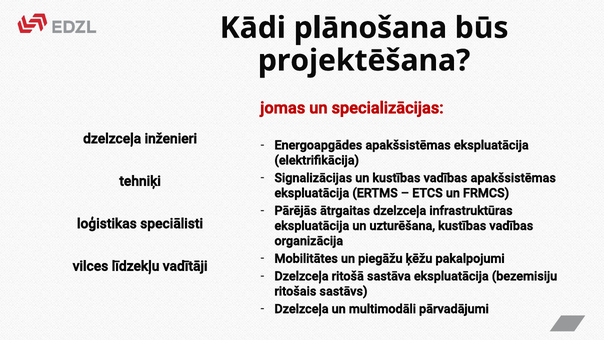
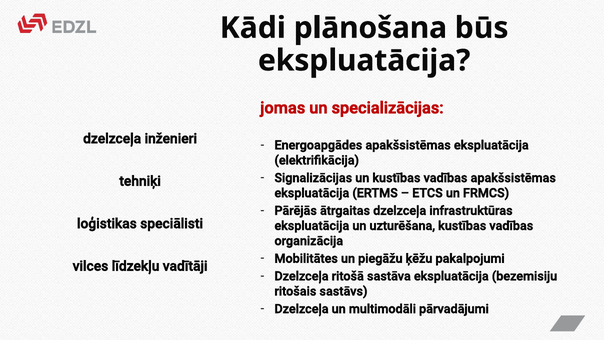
projektēšana at (364, 61): projektēšana -> ekspluatācija
